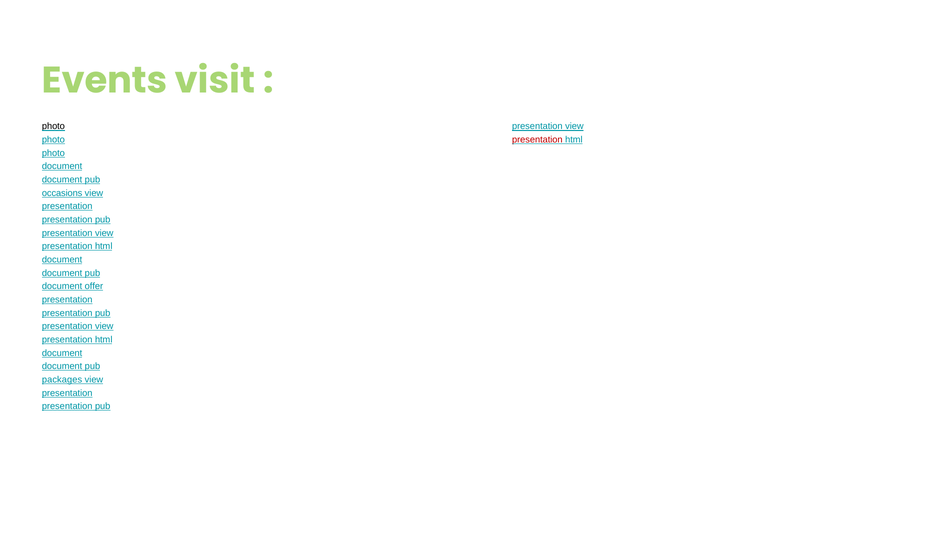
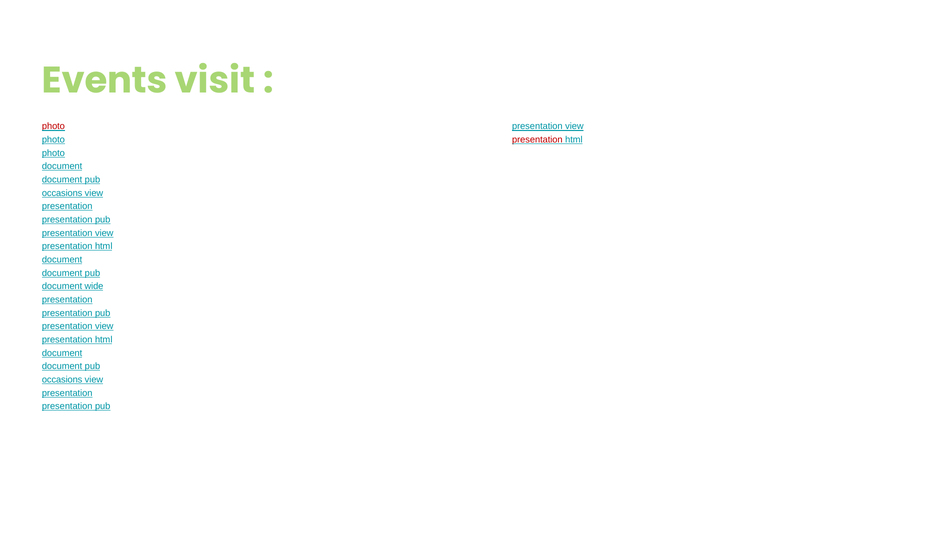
photo at (53, 126) colour: black -> red
offer: offer -> wide
packages at (62, 380): packages -> occasions
